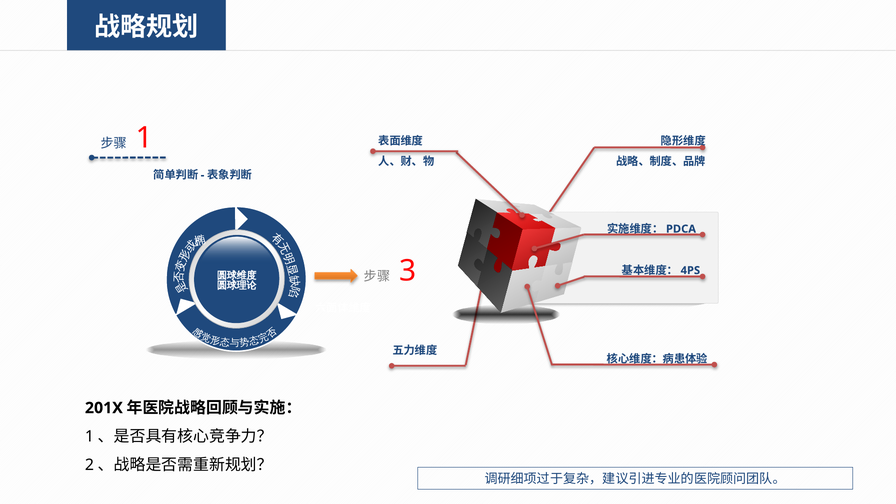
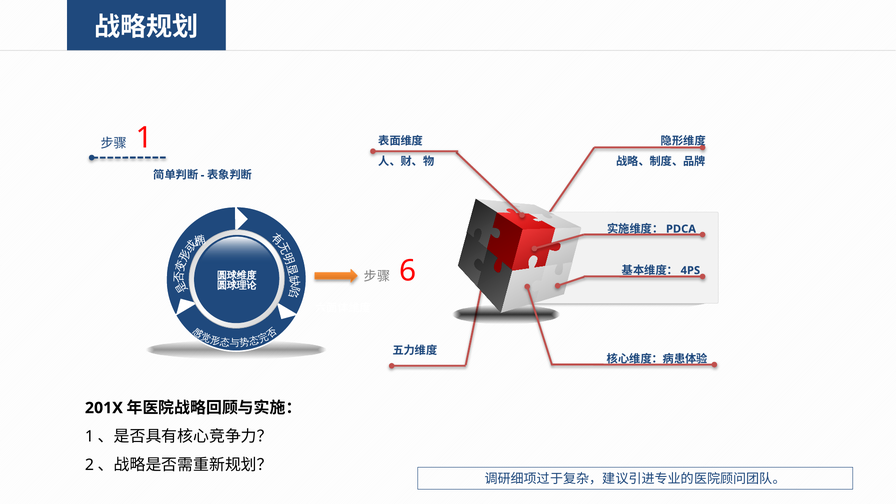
3: 3 -> 6
